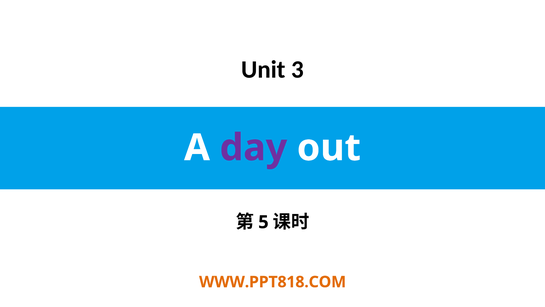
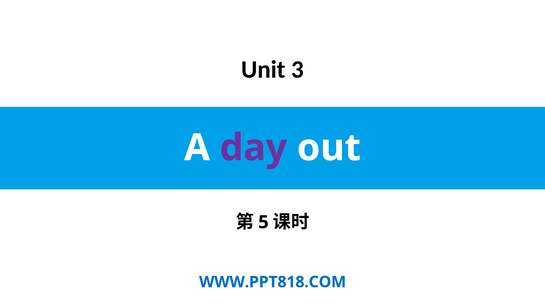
WWW.PPT818.COM colour: orange -> blue
